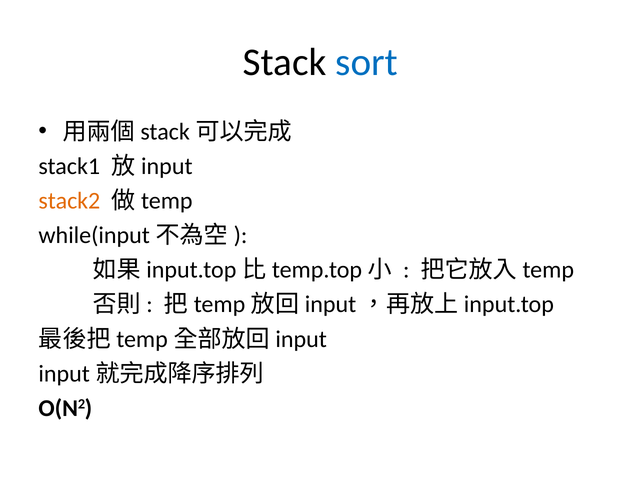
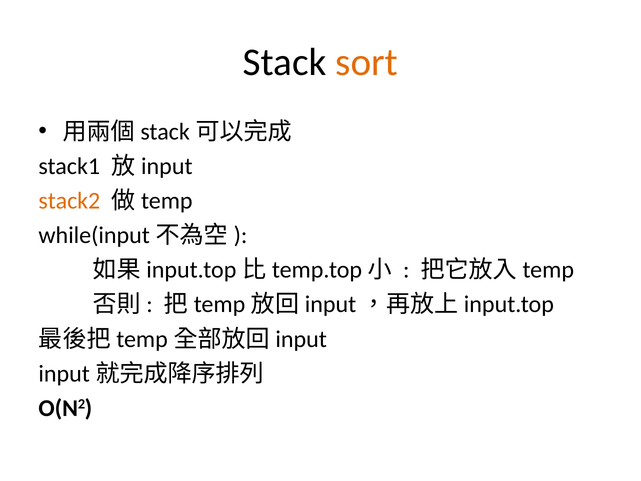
sort colour: blue -> orange
